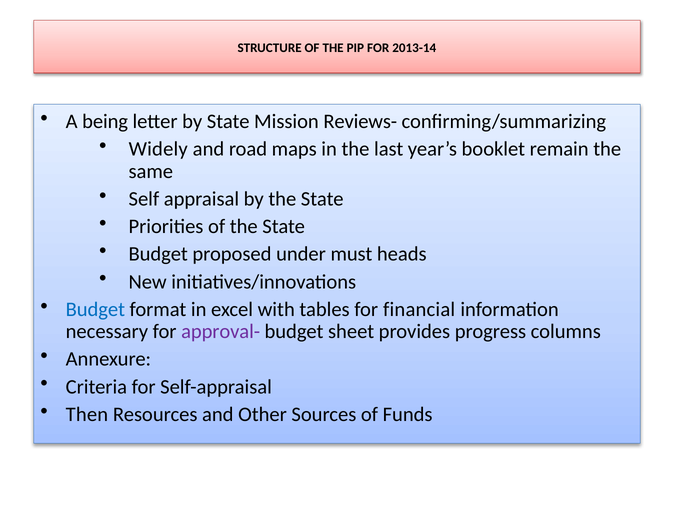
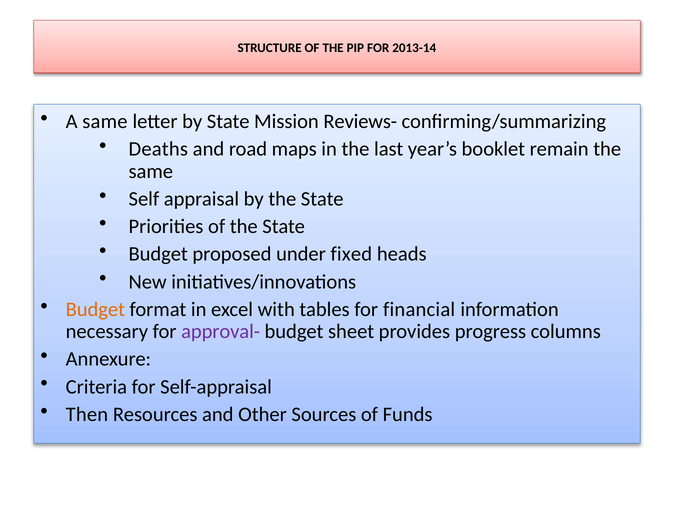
A being: being -> same
Widely: Widely -> Deaths
must: must -> fixed
Budget at (95, 310) colour: blue -> orange
